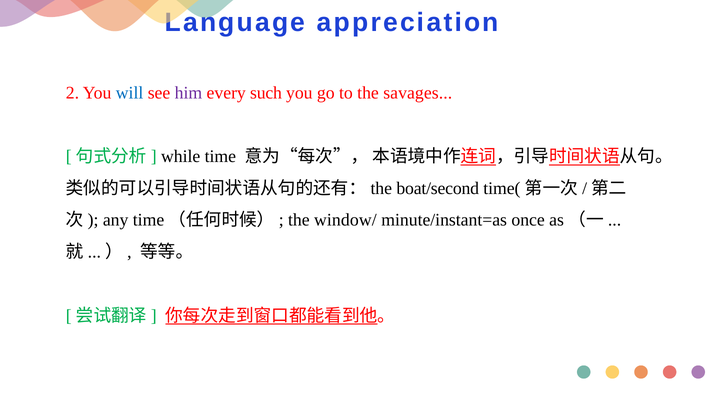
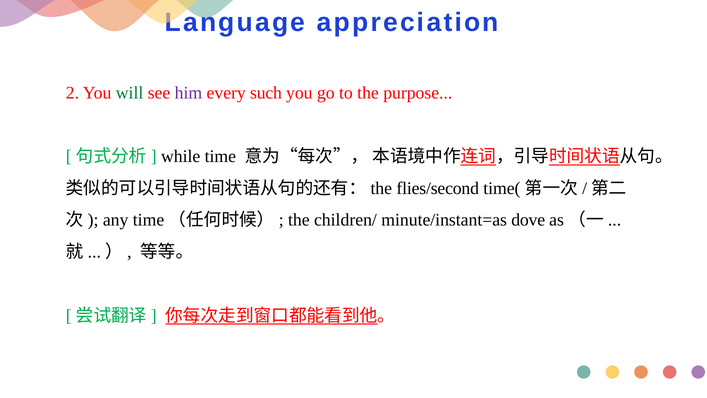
will colour: blue -> green
savages: savages -> purpose
boat/second: boat/second -> flies/second
window/: window/ -> children/
once: once -> dove
